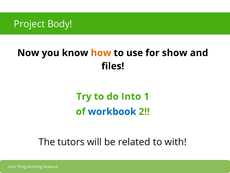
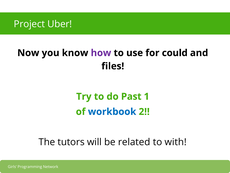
Body: Body -> Uber
how colour: orange -> purple
show: show -> could
Into: Into -> Past
